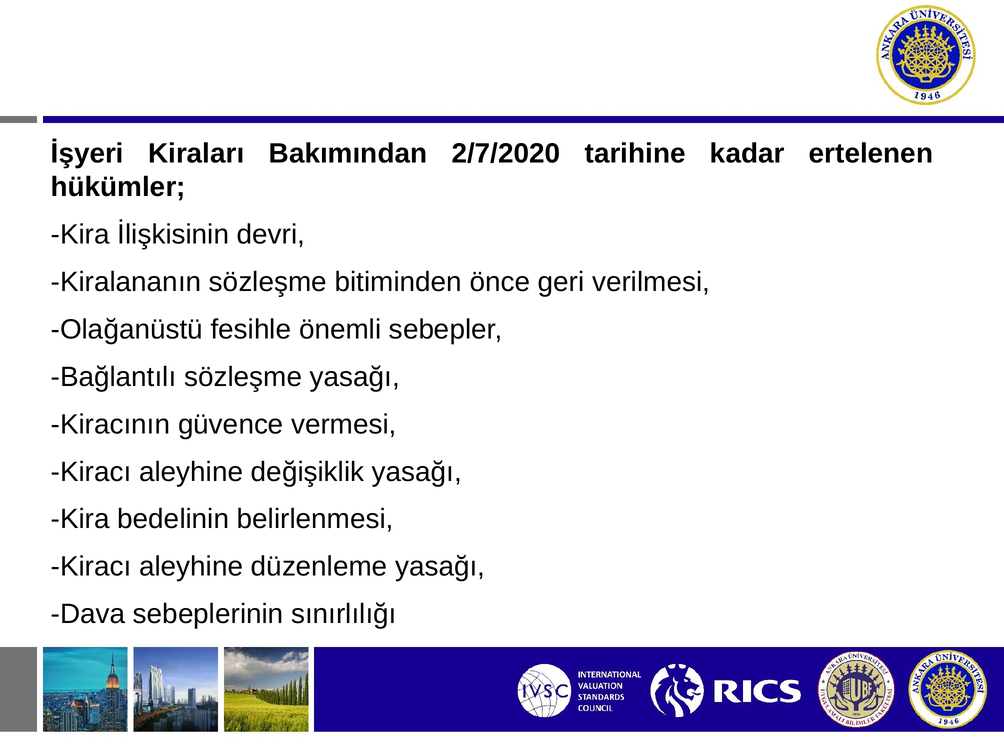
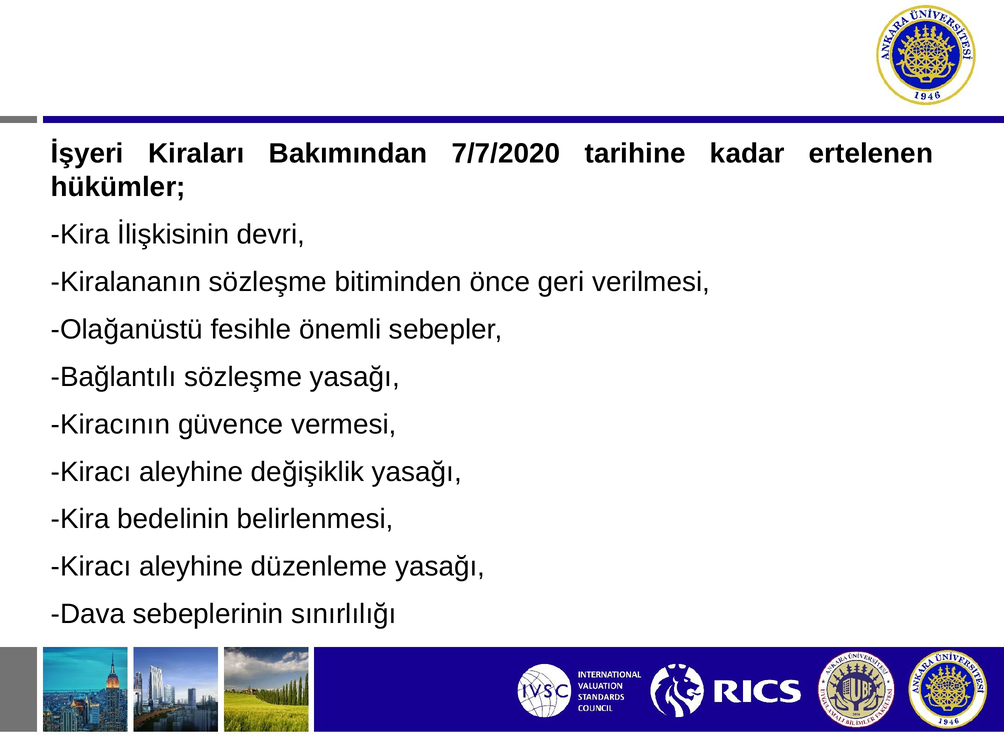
2/7/2020: 2/7/2020 -> 7/7/2020
